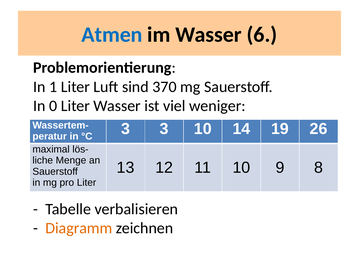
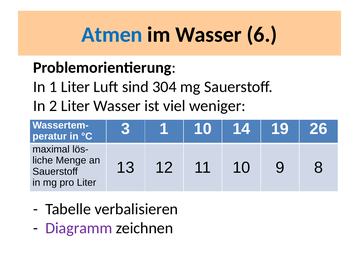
370: 370 -> 304
0: 0 -> 2
3 3: 3 -> 1
Diagramm colour: orange -> purple
